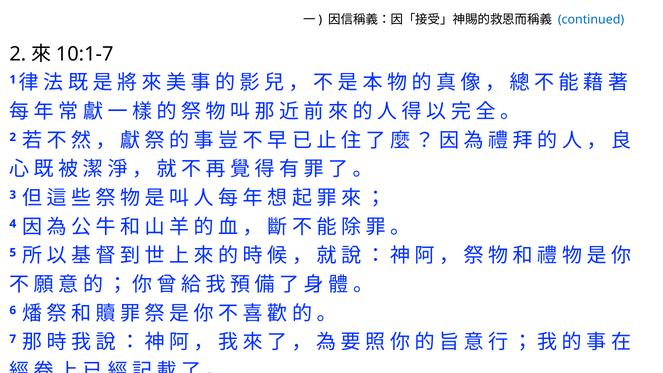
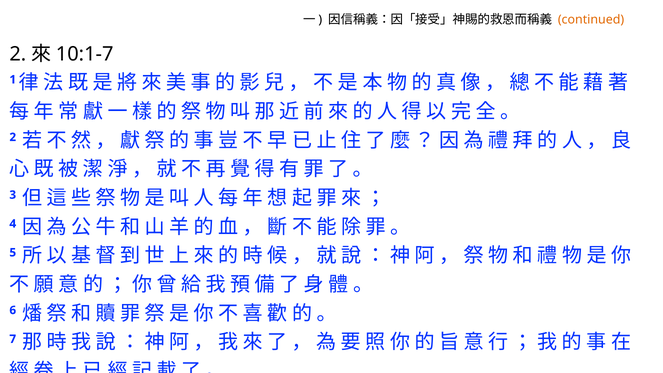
continued colour: blue -> orange
